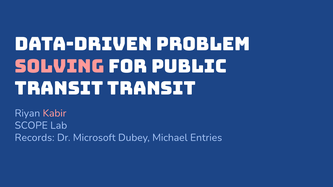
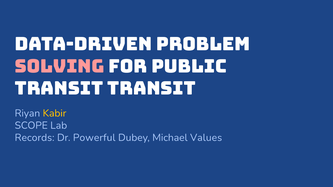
Kabir colour: pink -> yellow
Microsoft: Microsoft -> Powerful
Entries: Entries -> Values
